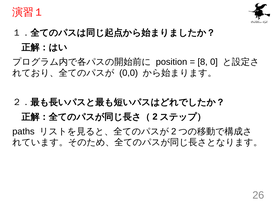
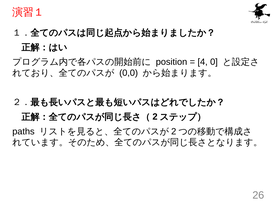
8: 8 -> 4
